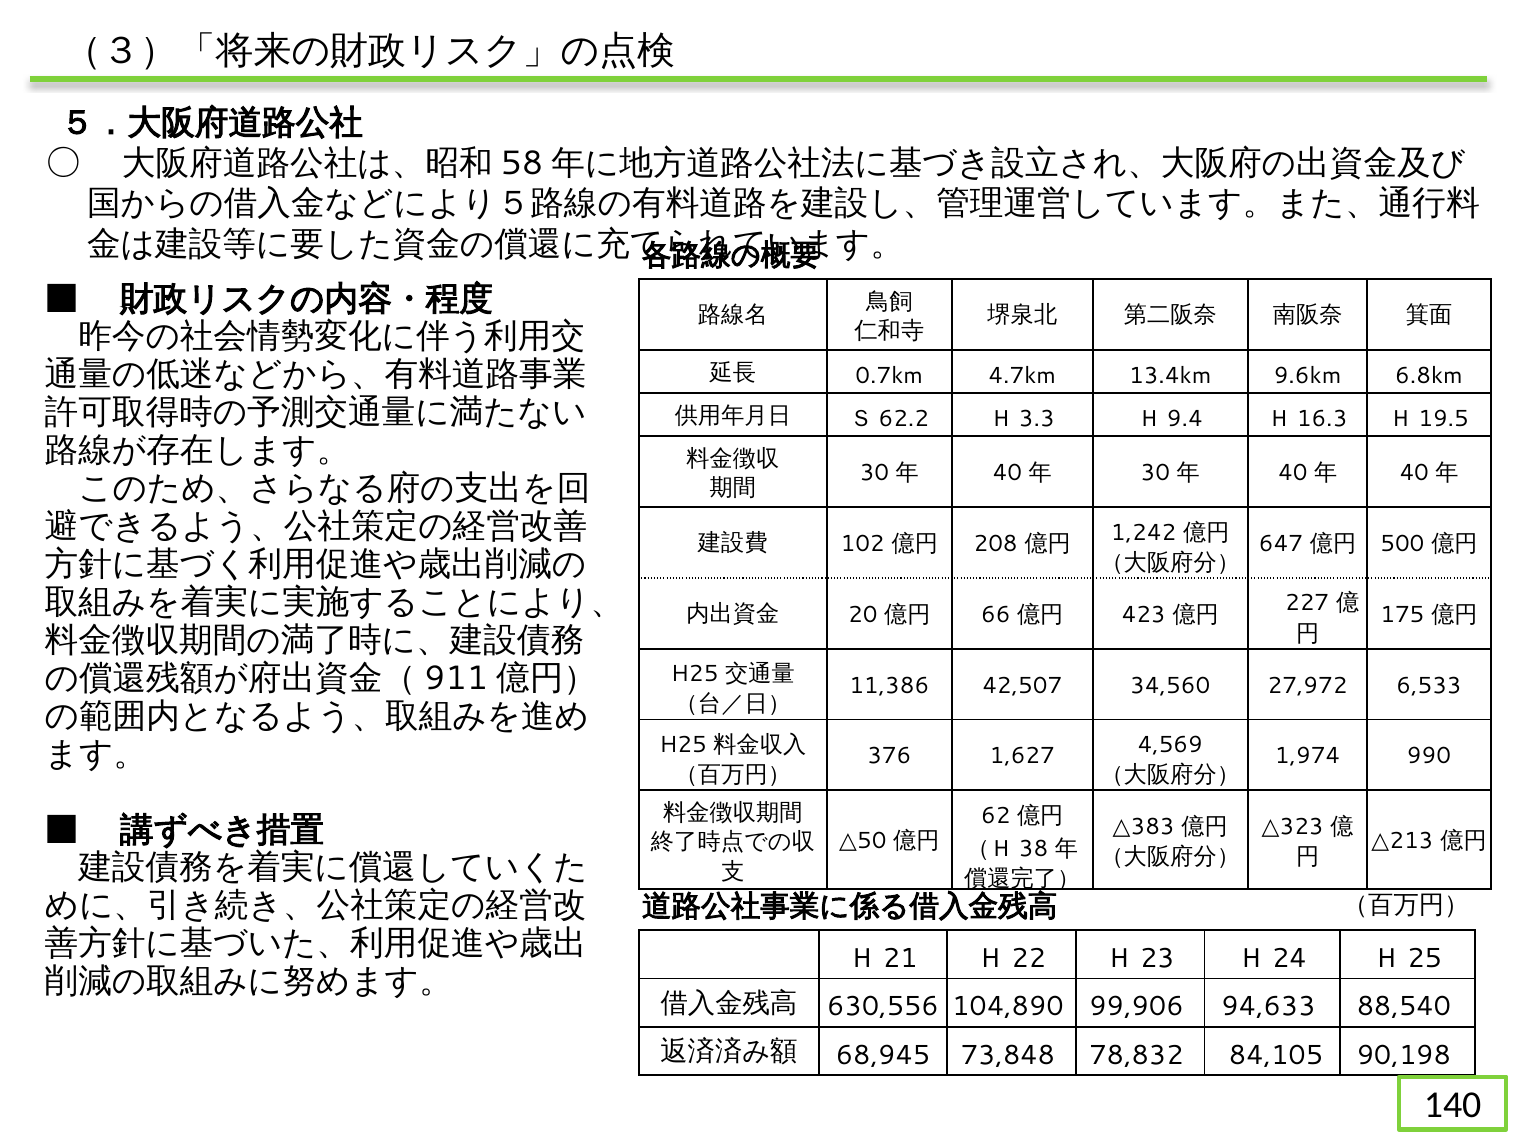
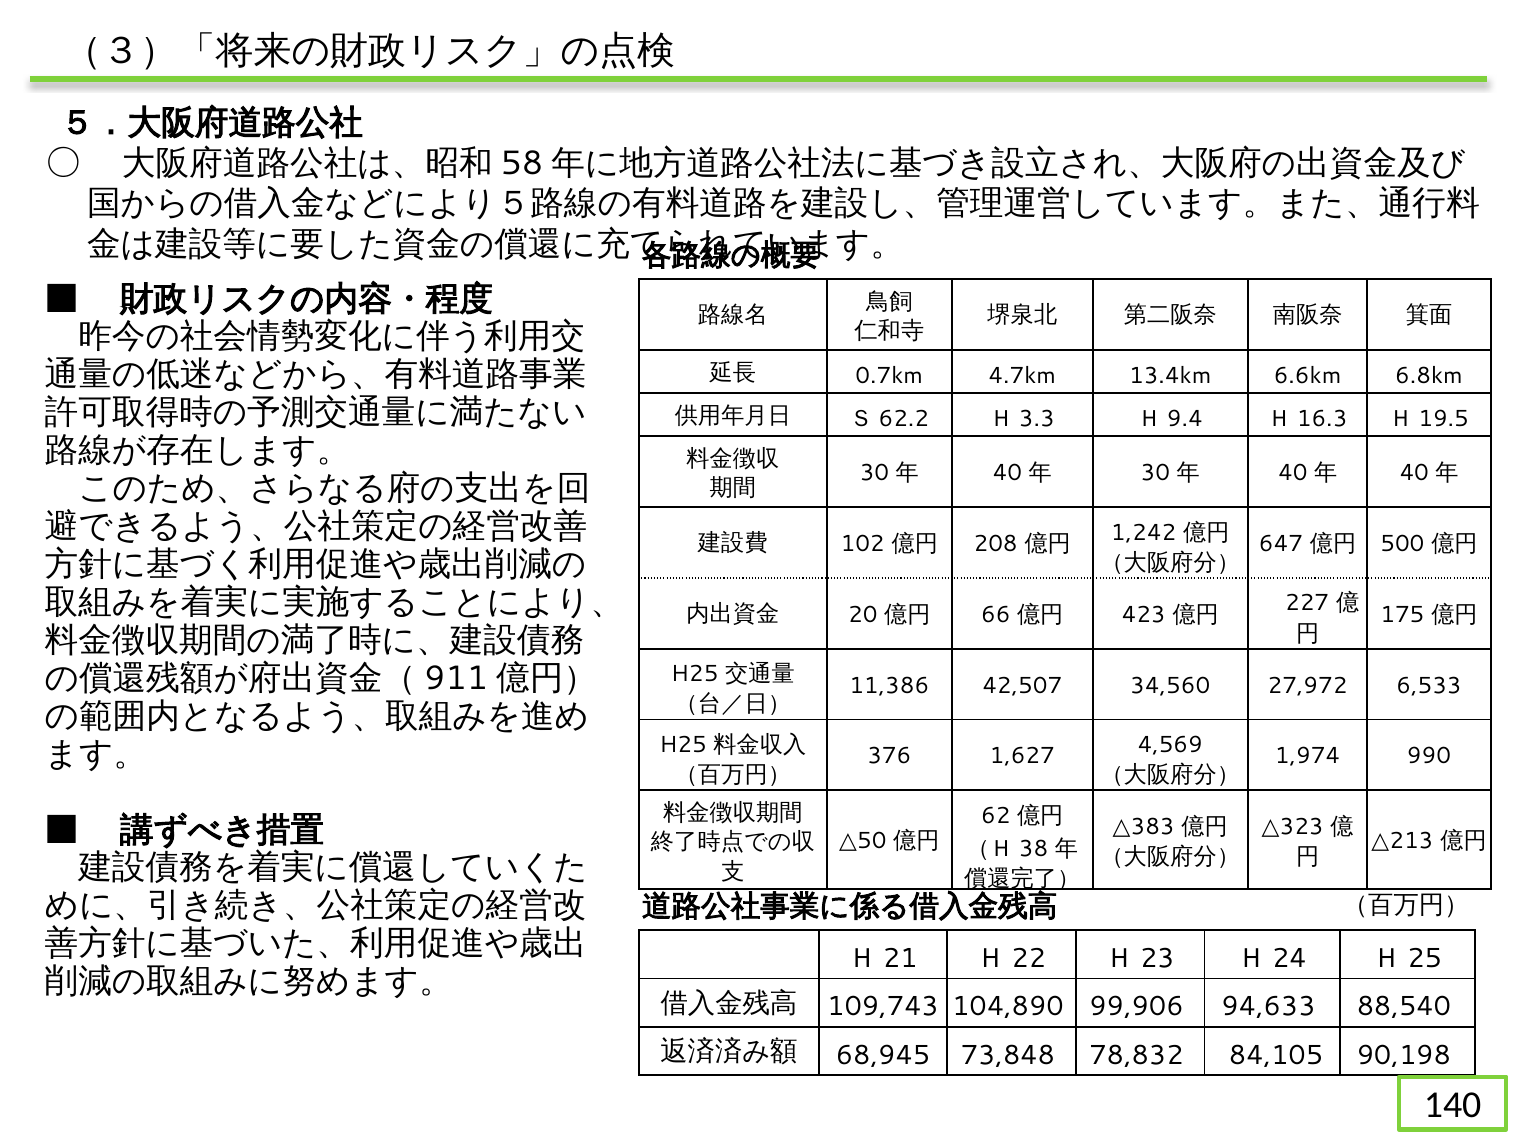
9.6km: 9.6km -> 6.6km
630,556: 630,556 -> 109,743
